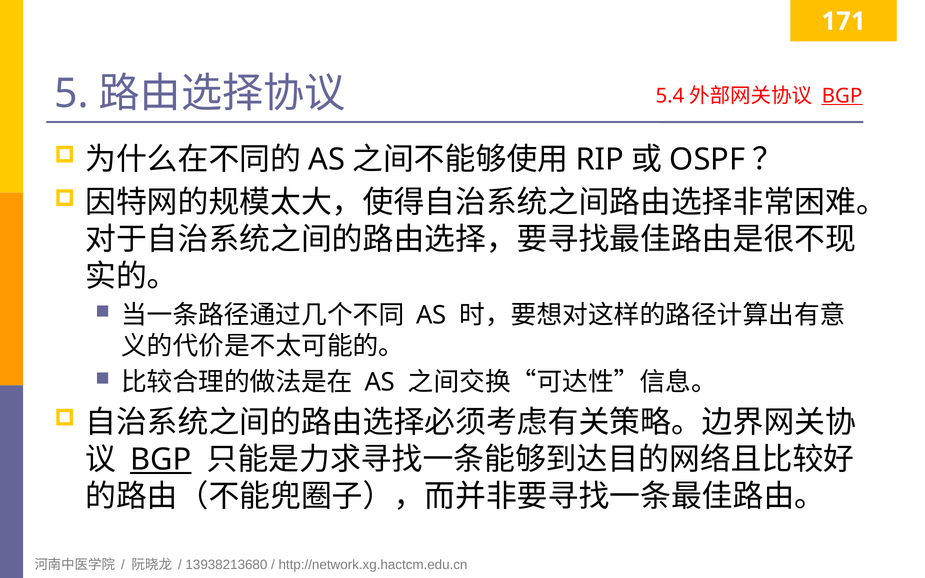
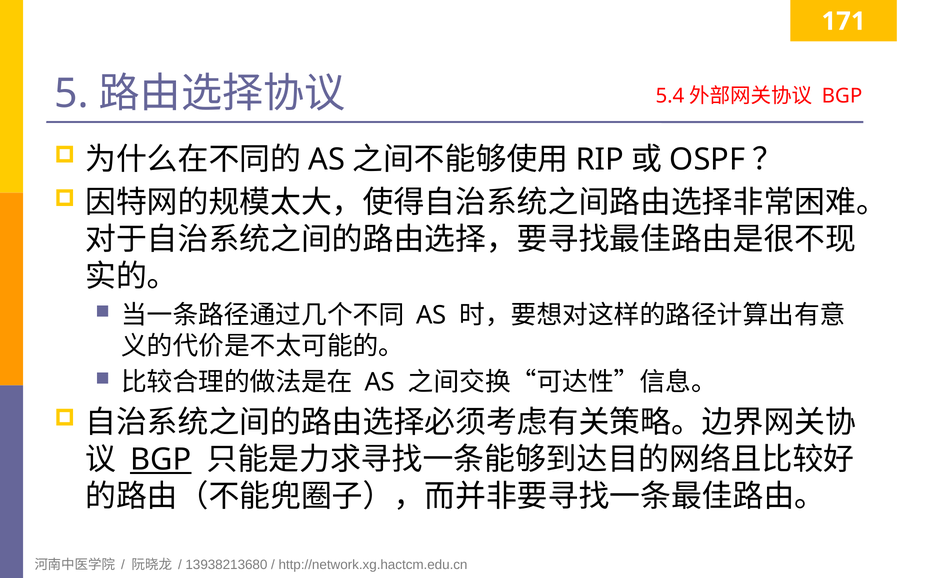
BGP at (842, 96) underline: present -> none
